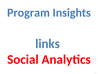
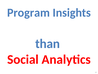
links: links -> than
